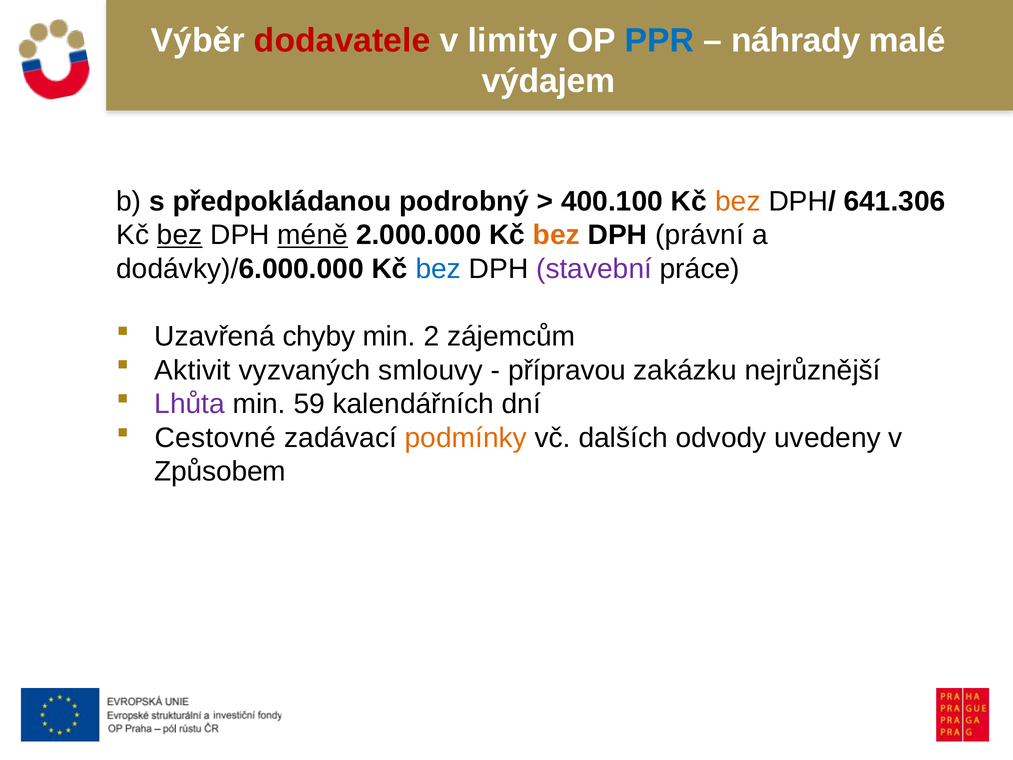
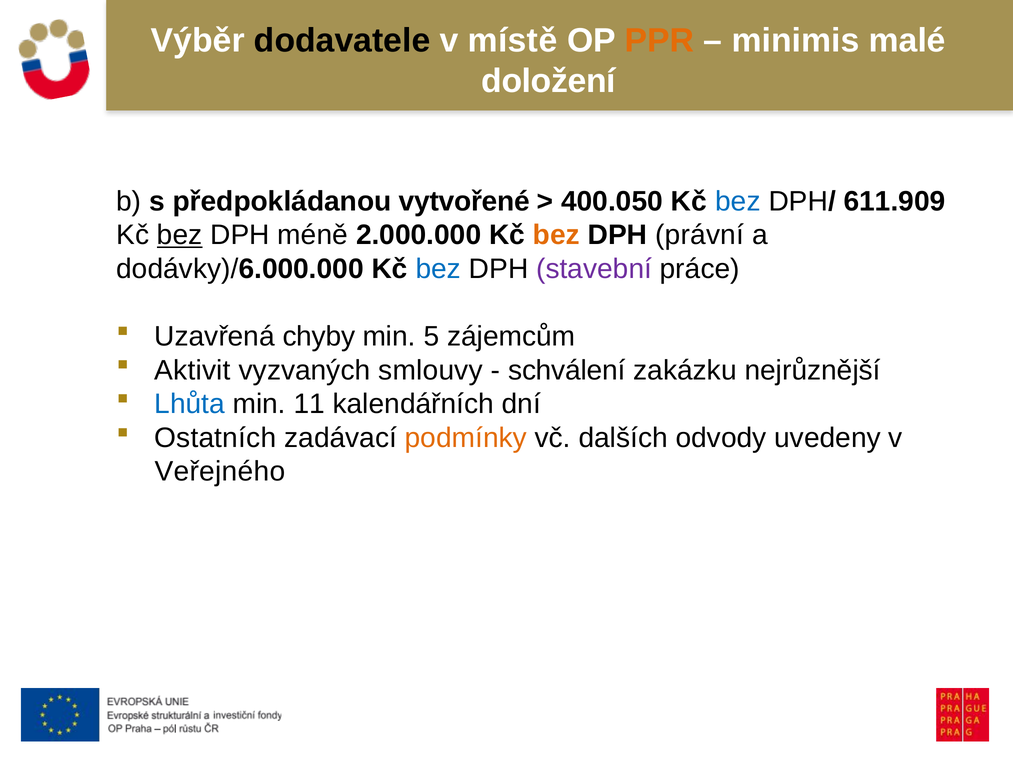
dodavatele colour: red -> black
limity: limity -> místě
PPR colour: blue -> orange
náhrady: náhrady -> minimis
výdajem: výdajem -> doložení
podrobný: podrobný -> vytvořené
400.100: 400.100 -> 400.050
bez at (738, 201) colour: orange -> blue
641.306: 641.306 -> 611.909
méně underline: present -> none
2: 2 -> 5
přípravou: přípravou -> schválení
Lhůta colour: purple -> blue
59: 59 -> 11
Cestovné: Cestovné -> Ostatních
Způsobem: Způsobem -> Veřejného
